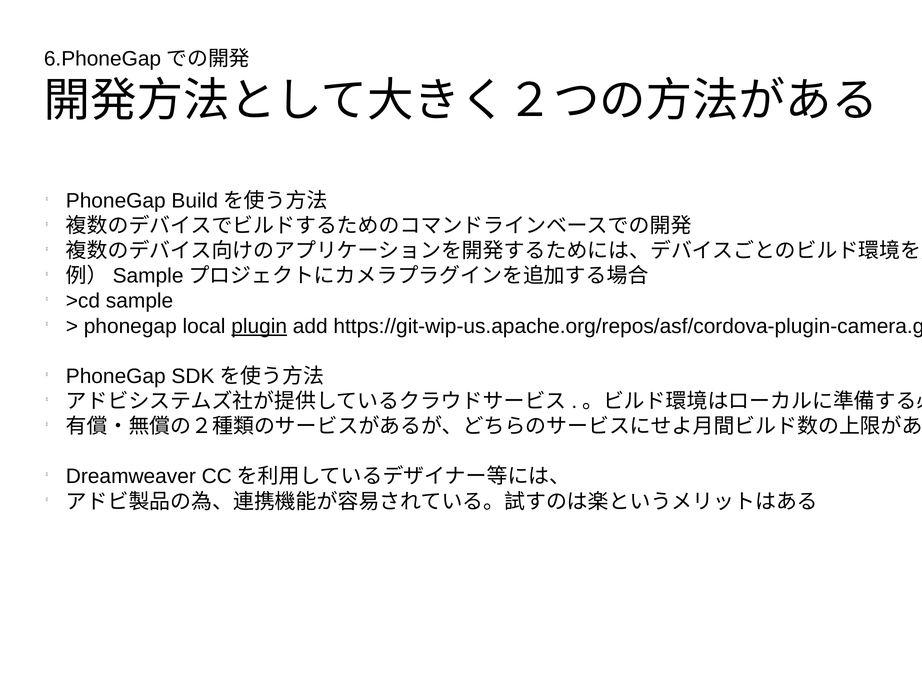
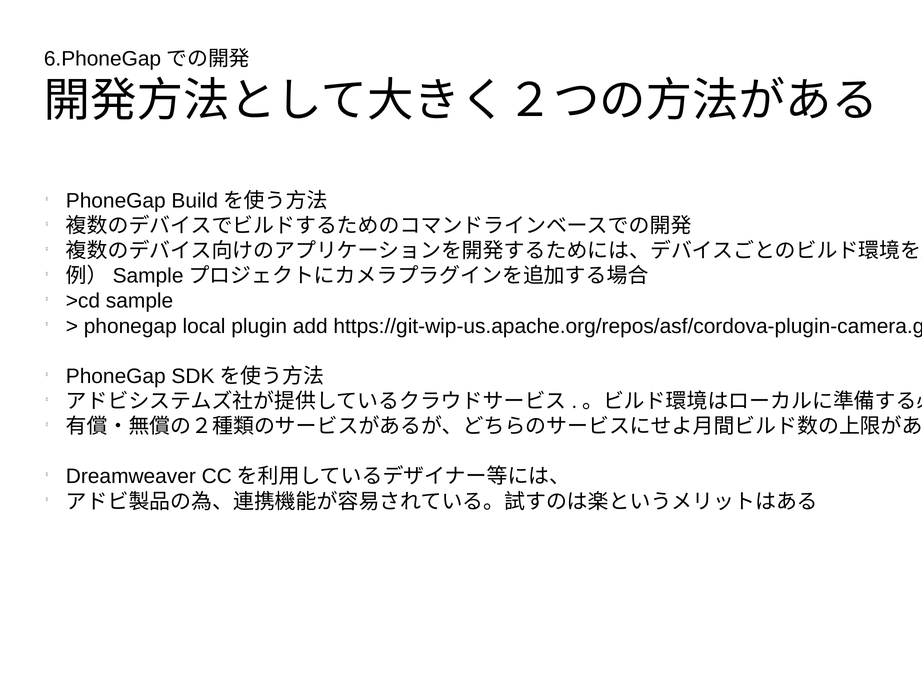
plugin underline: present -> none
